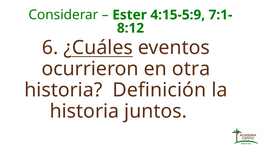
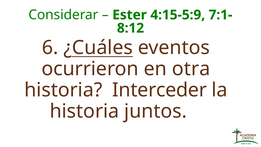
Definición: Definición -> Interceder
